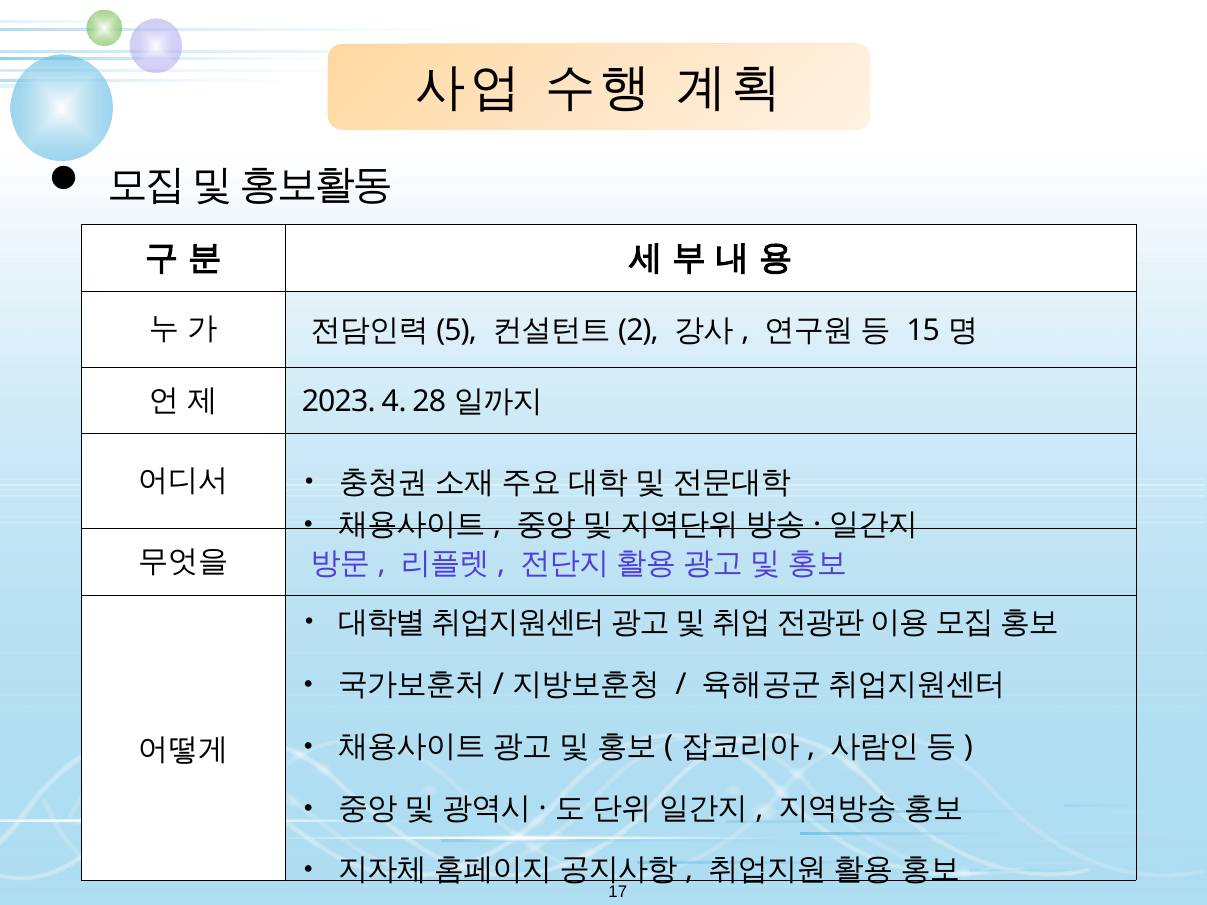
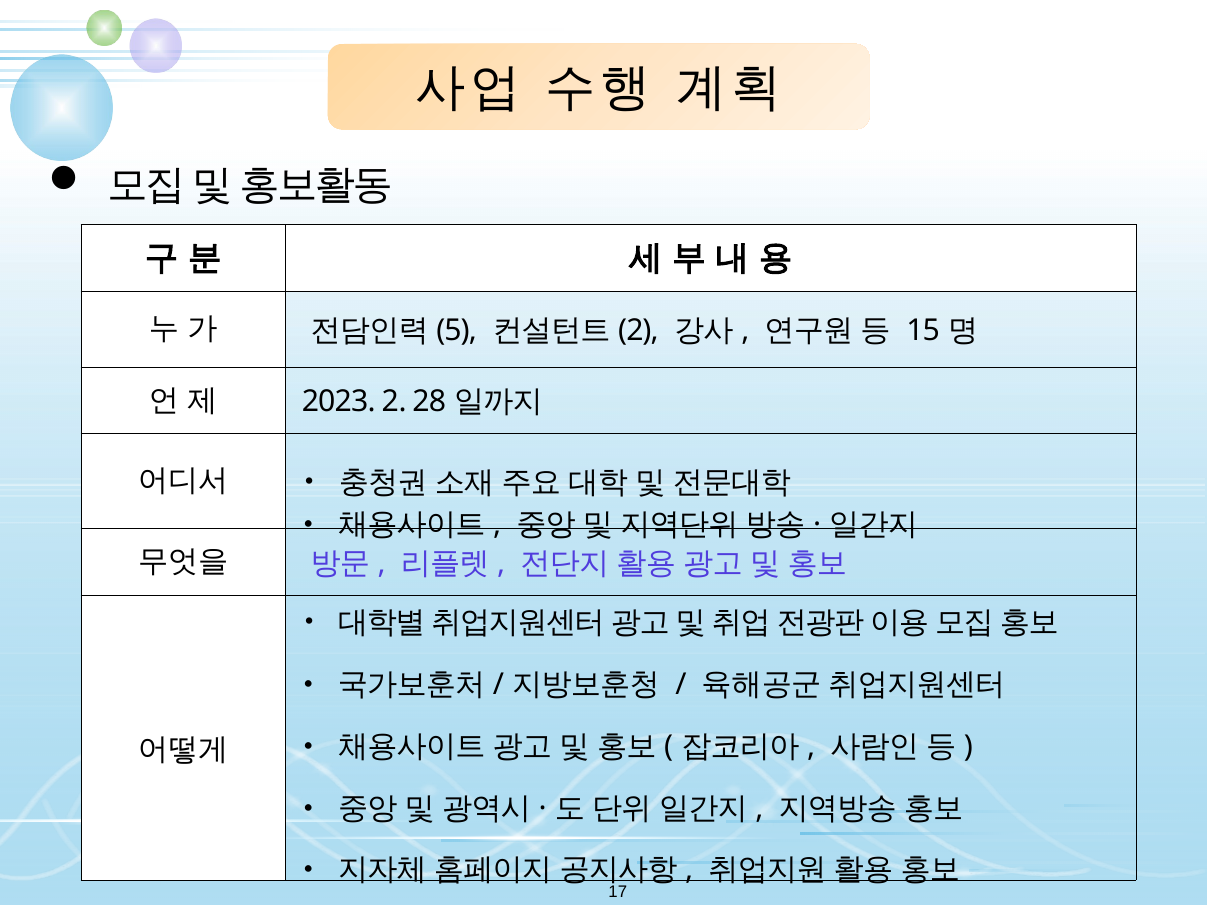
2023 4: 4 -> 2
